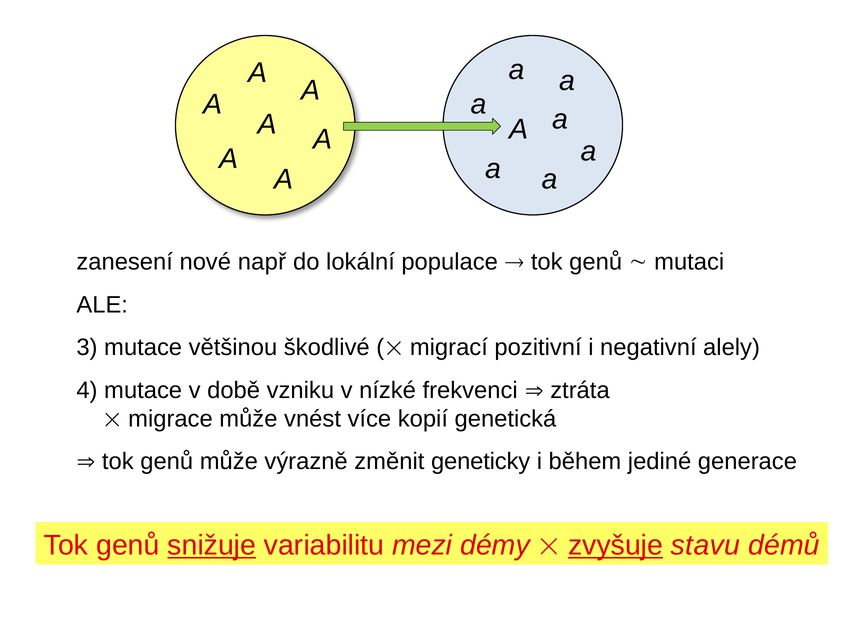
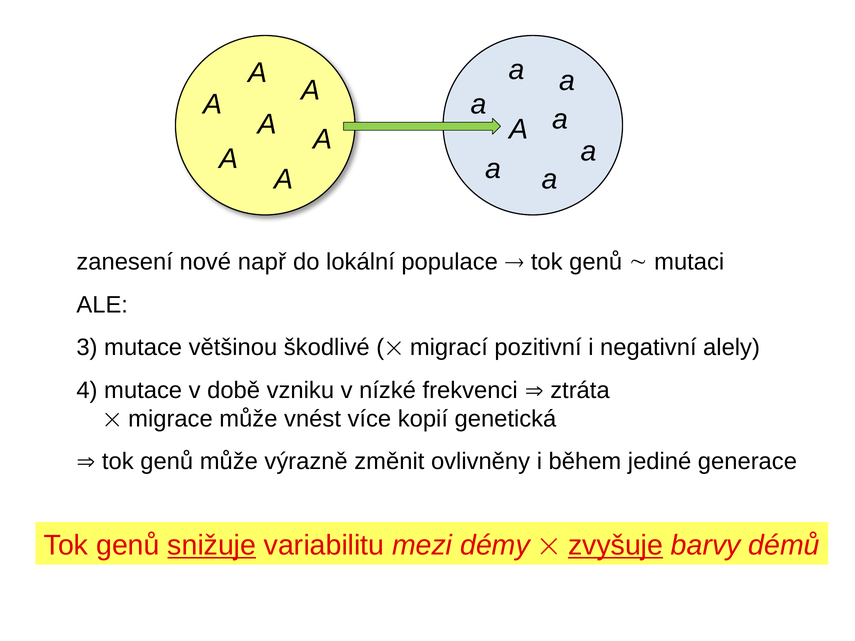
geneticky: geneticky -> ovlivněny
stavu: stavu -> barvy
